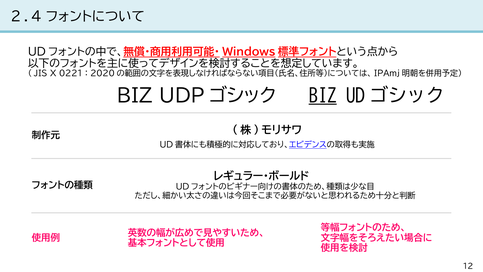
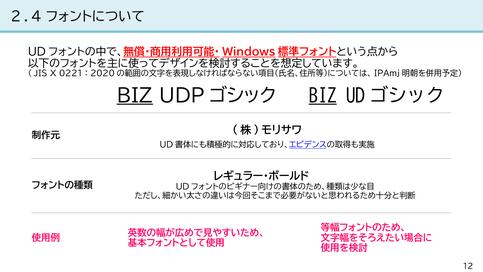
BIZ at (135, 96) underline: none -> present
